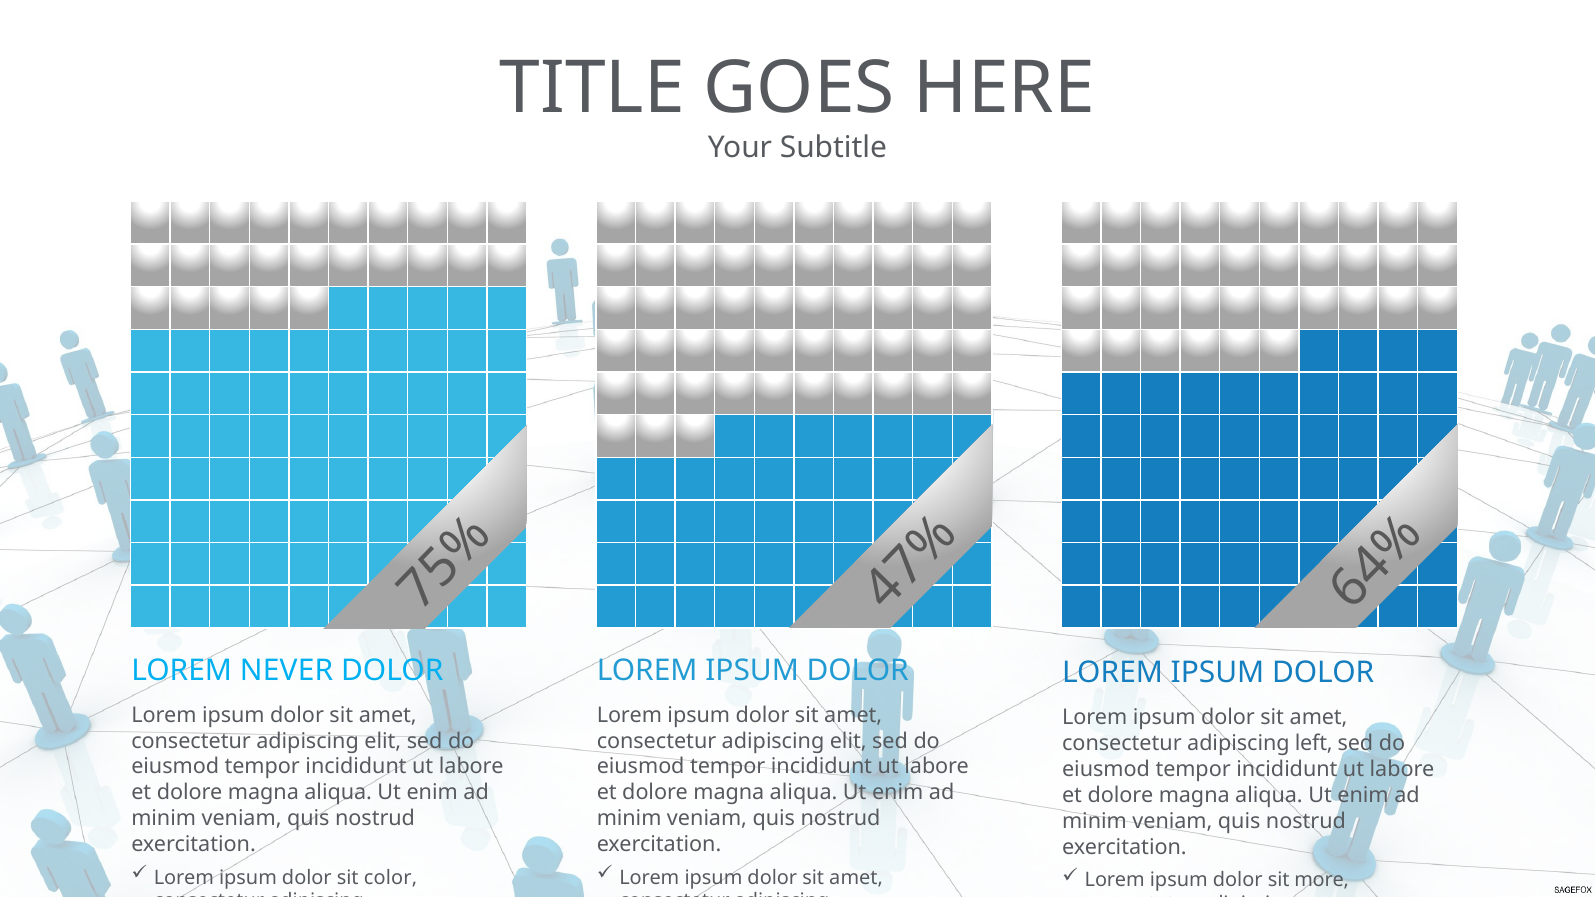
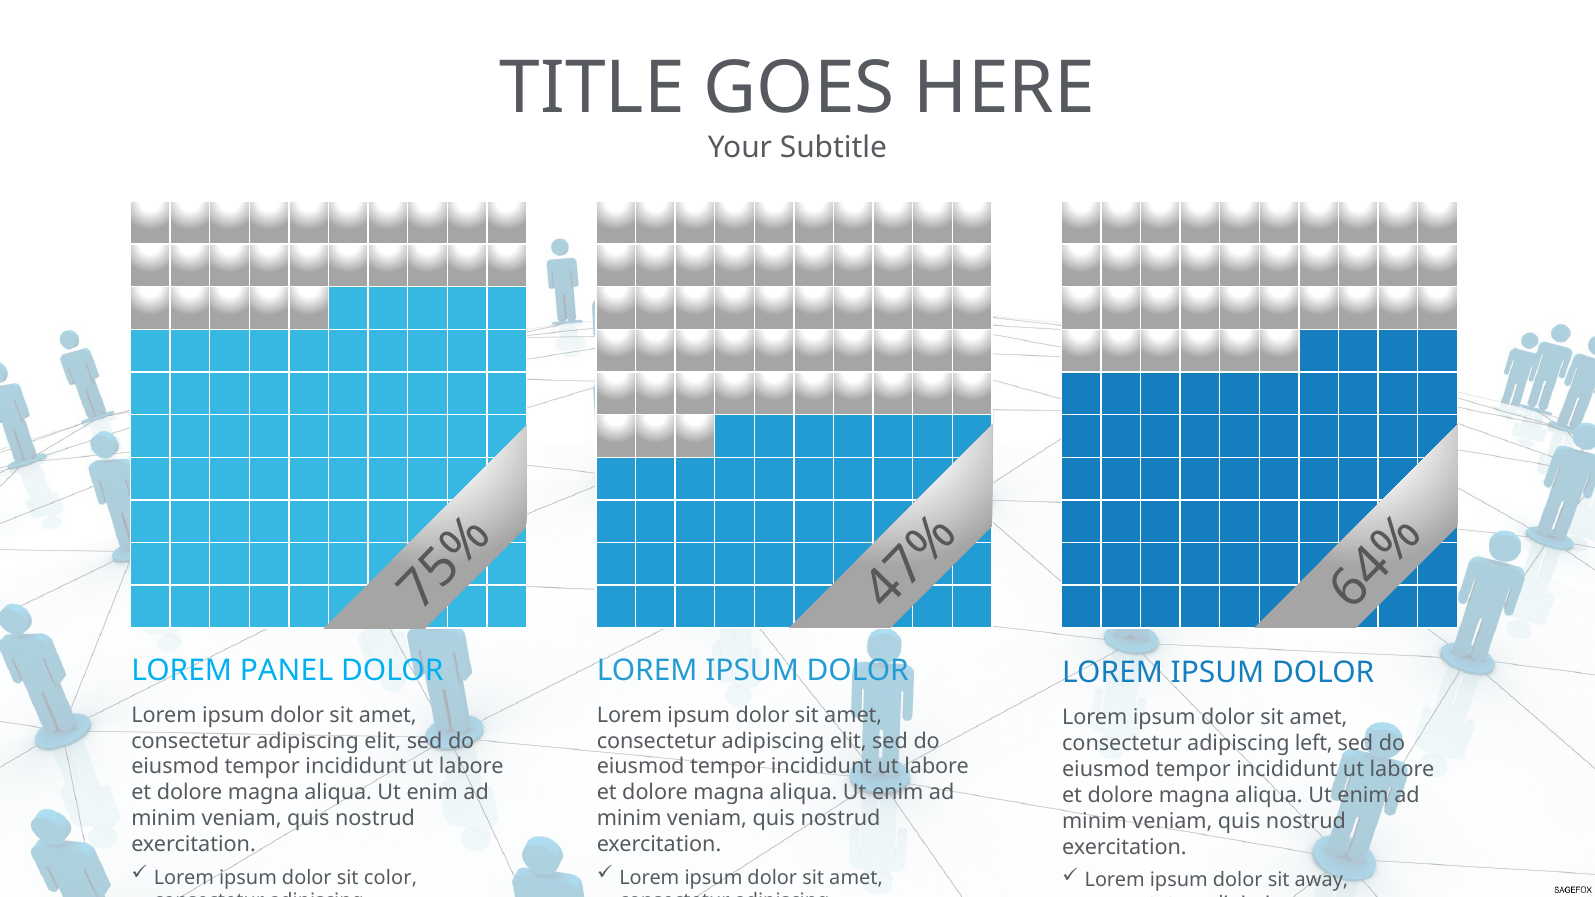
NEVER: NEVER -> PANEL
more: more -> away
